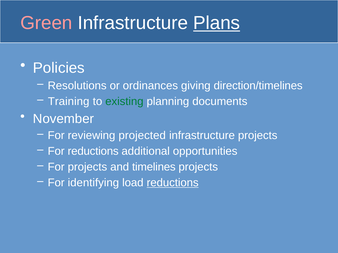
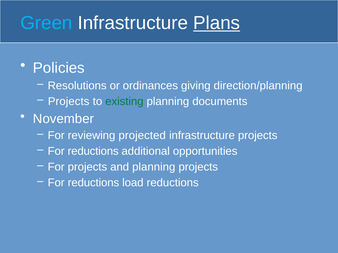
Green colour: pink -> light blue
direction/timelines: direction/timelines -> direction/planning
Training at (69, 101): Training -> Projects
and timelines: timelines -> planning
identifying at (93, 183): identifying -> reductions
reductions at (173, 183) underline: present -> none
